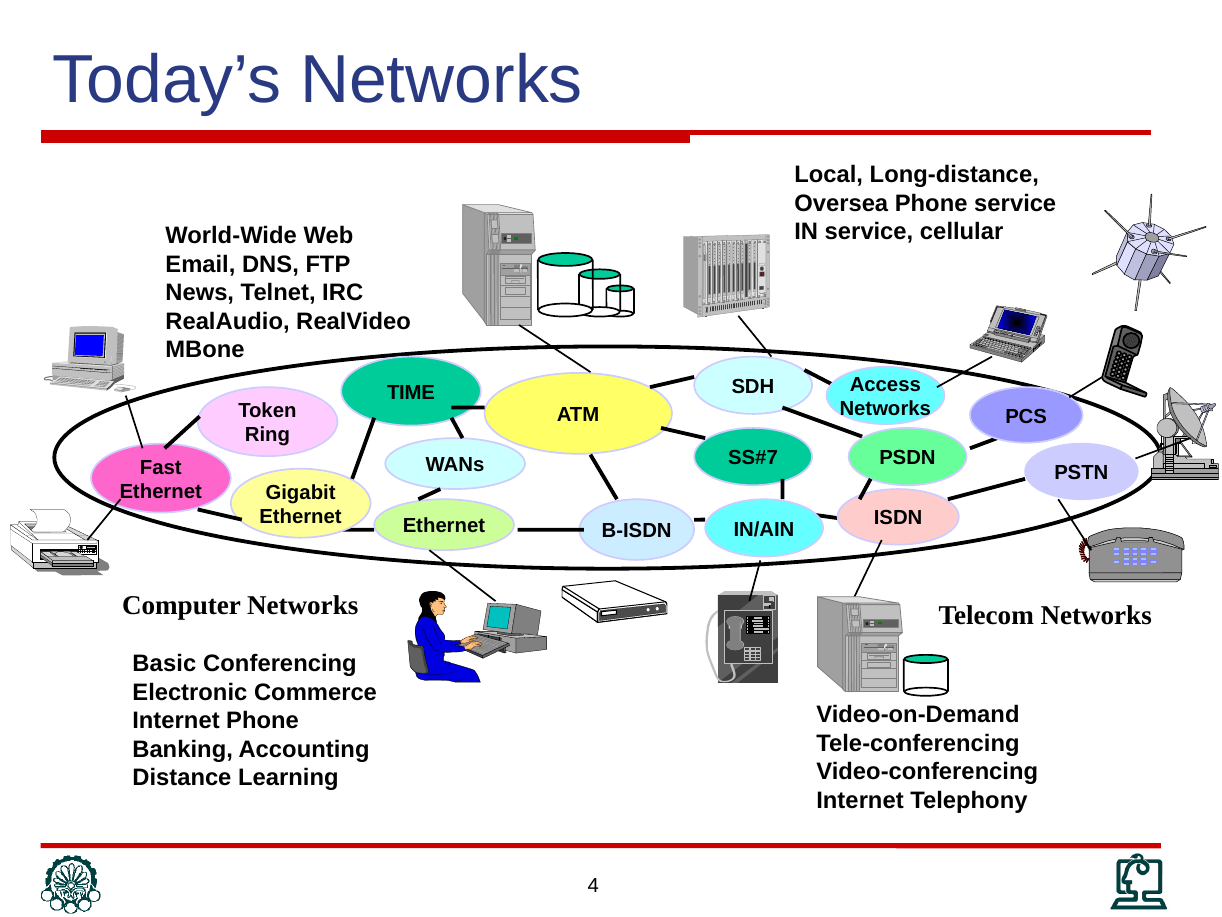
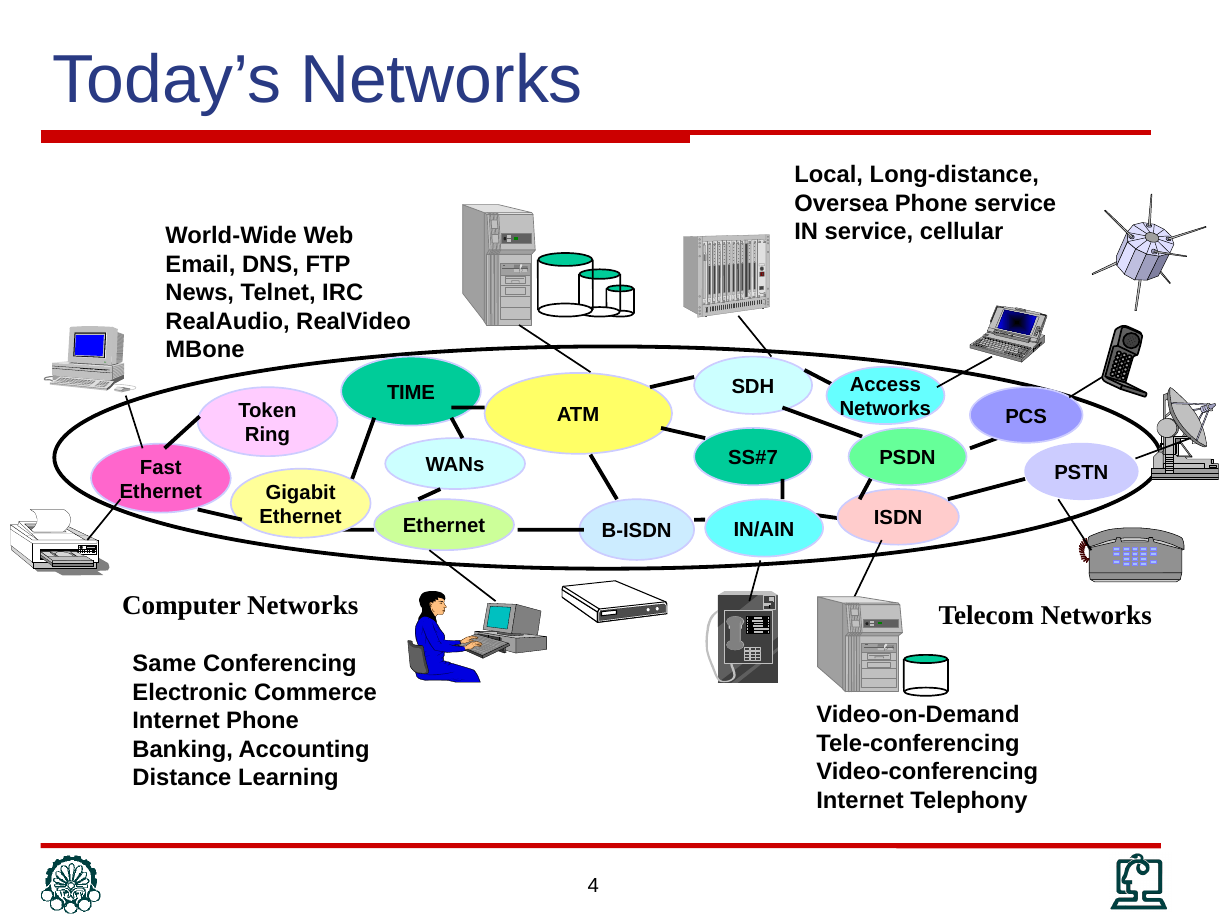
Basic: Basic -> Same
